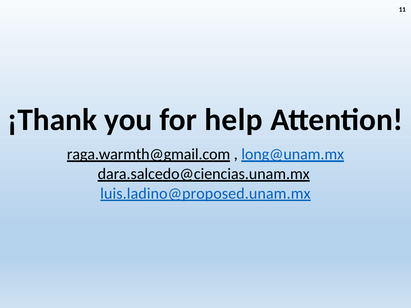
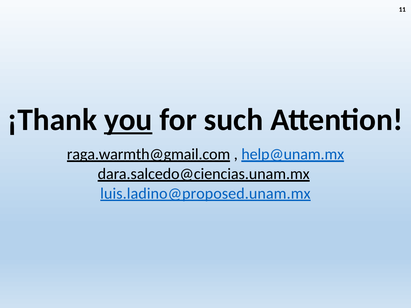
you underline: none -> present
help: help -> such
long@unam.mx: long@unam.mx -> help@unam.mx
